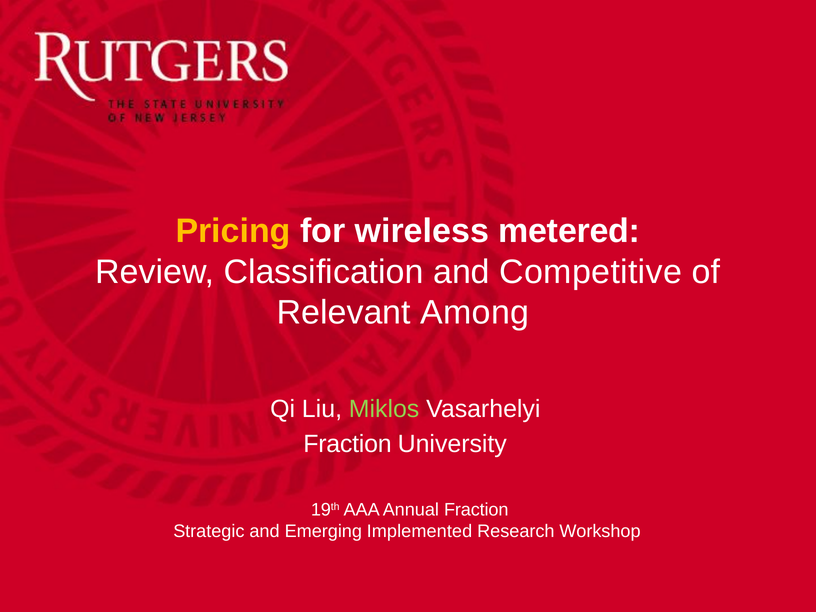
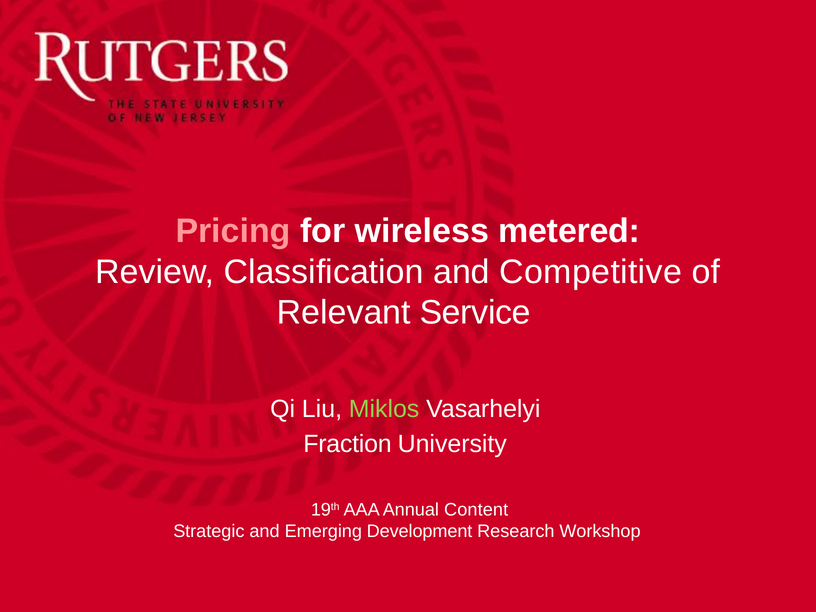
Pricing colour: yellow -> pink
Among: Among -> Service
Annual Fraction: Fraction -> Content
Implemented: Implemented -> Development
